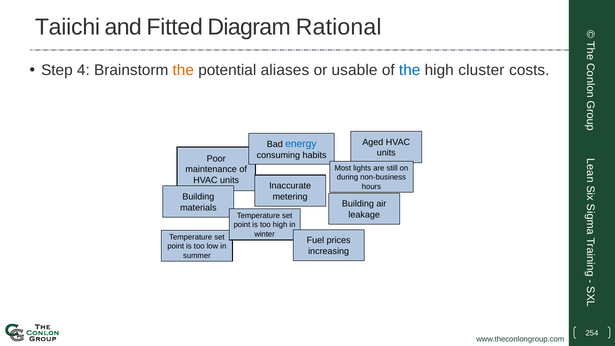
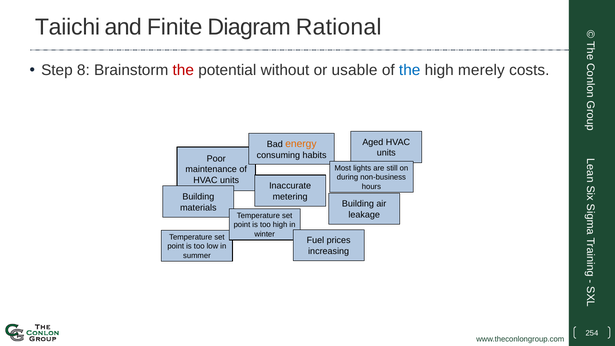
Fitted: Fitted -> Finite
4: 4 -> 8
the at (183, 70) colour: orange -> red
aliases: aliases -> without
cluster: cluster -> merely
energy colour: blue -> orange
